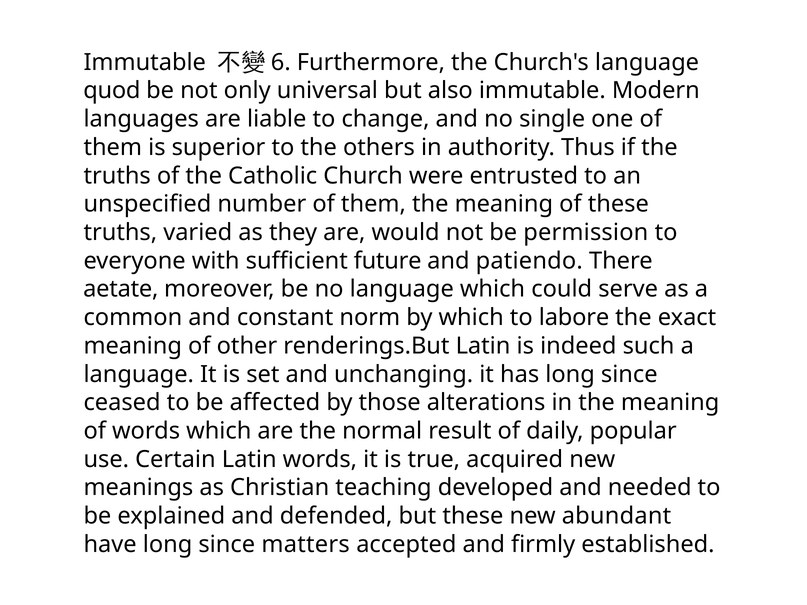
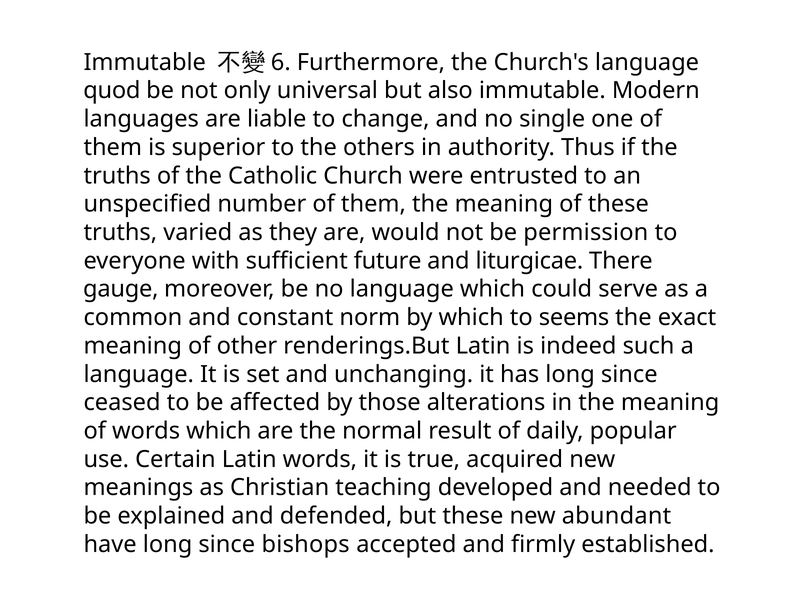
patiendo: patiendo -> liturgicae
aetate: aetate -> gauge
labore: labore -> seems
matters: matters -> bishops
